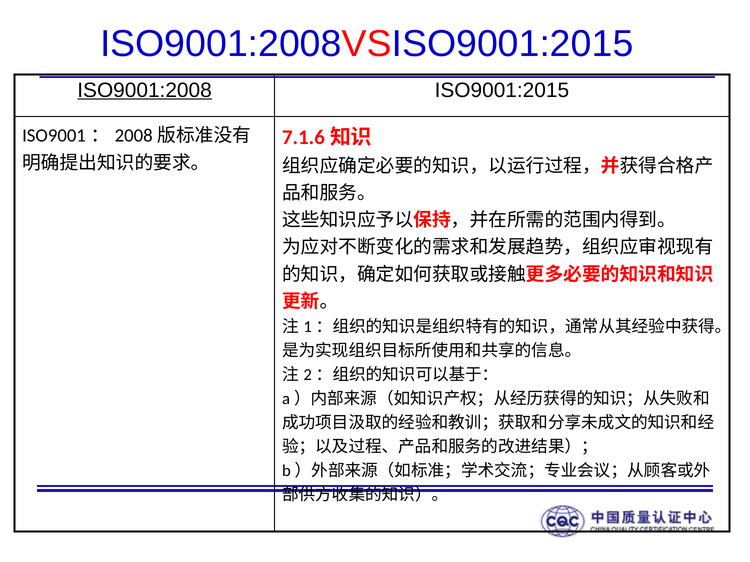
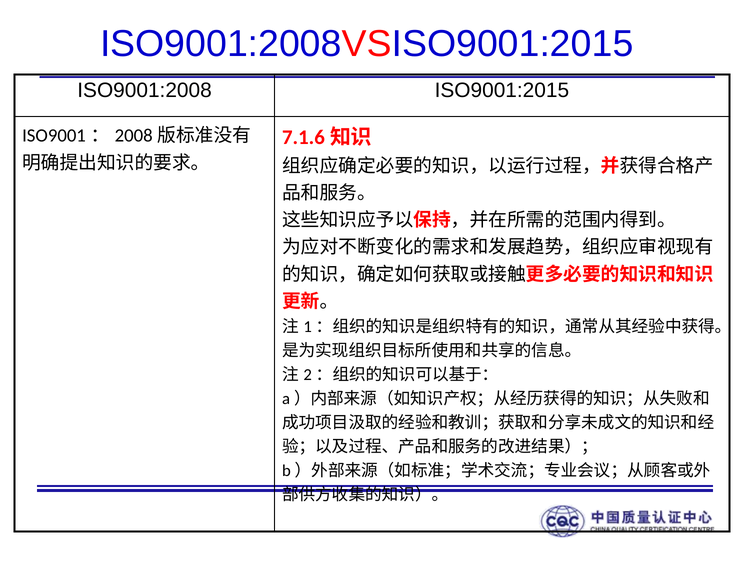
ISO9001:2008 underline: present -> none
